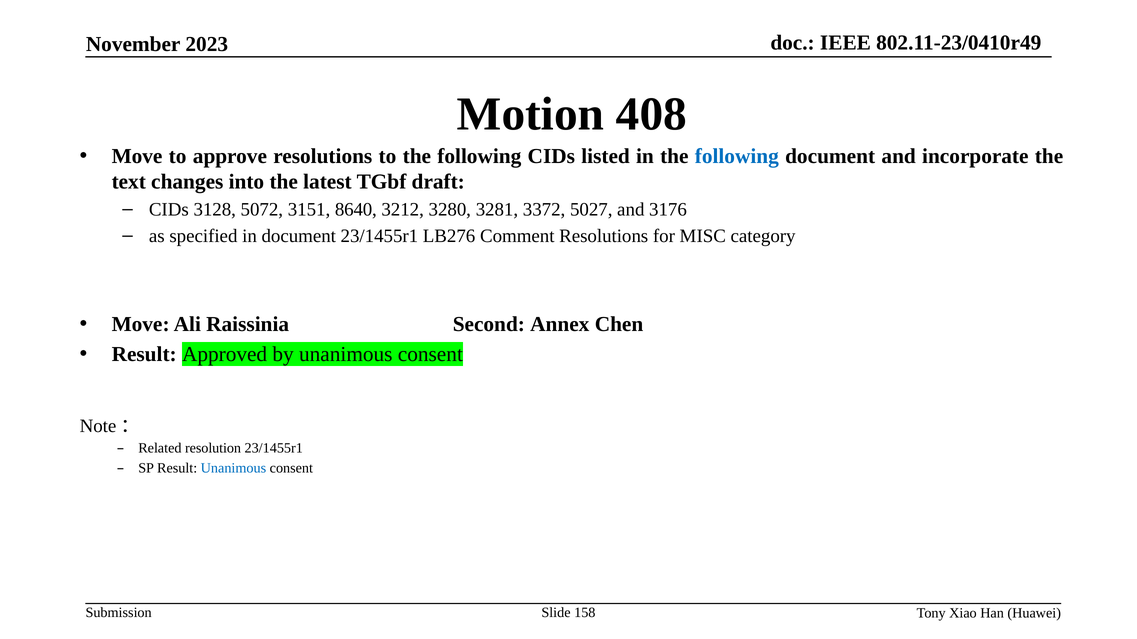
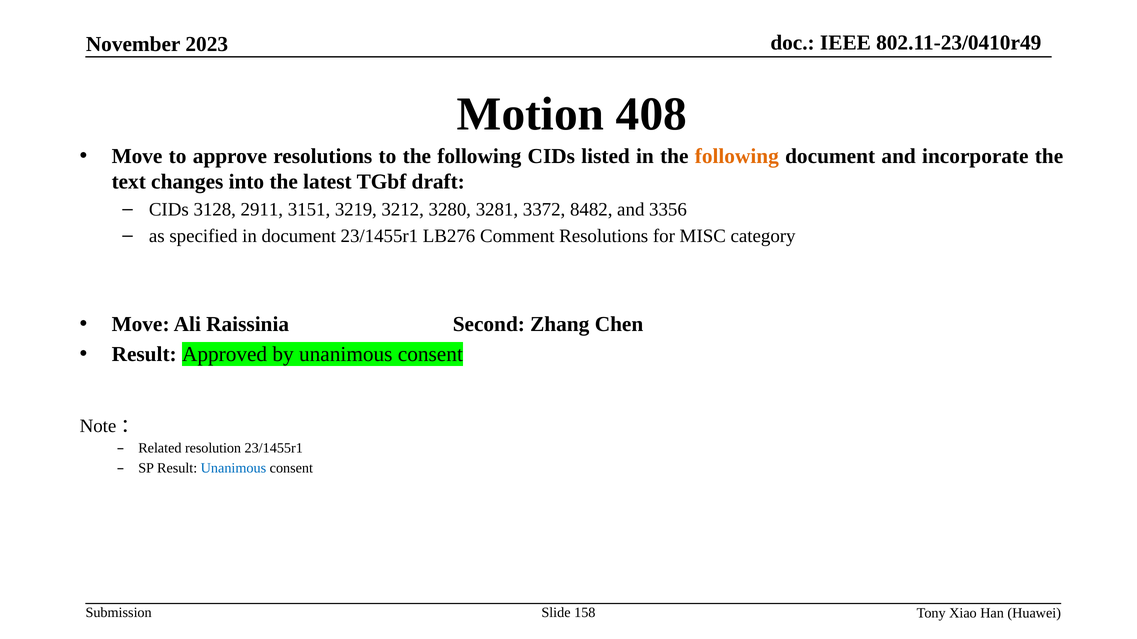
following at (737, 156) colour: blue -> orange
5072: 5072 -> 2911
8640: 8640 -> 3219
5027: 5027 -> 8482
3176: 3176 -> 3356
Annex: Annex -> Zhang
